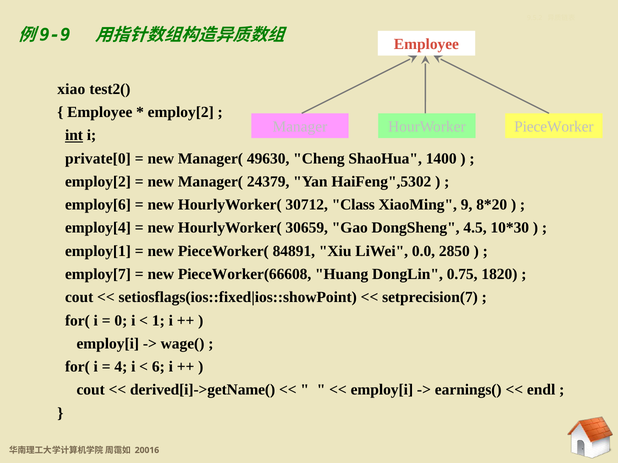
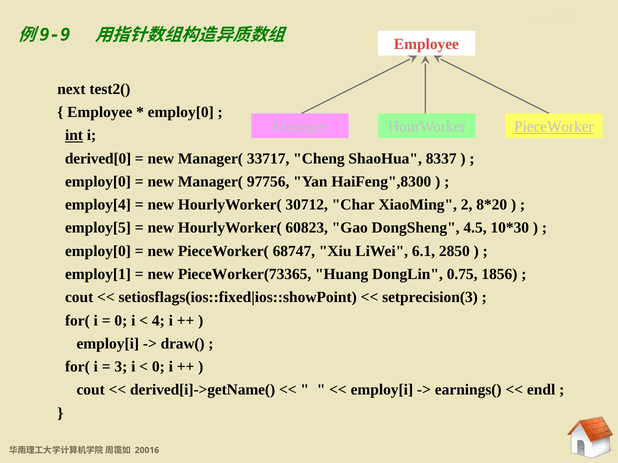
xiao: xiao -> next
employ[2 at (181, 112): employ[2 -> employ[0
PieceWorker underline: none -> present
private[0: private[0 -> derived[0
49630: 49630 -> 33717
1400: 1400 -> 8337
employ[2 at (98, 182): employ[2 -> employ[0
24379: 24379 -> 97756
HaiFeng",5302: HaiFeng",5302 -> HaiFeng",8300
employ[6: employ[6 -> employ[4
Class: Class -> Char
9: 9 -> 2
employ[4: employ[4 -> employ[5
30659: 30659 -> 60823
employ[1 at (98, 251): employ[1 -> employ[0
84891: 84891 -> 68747
0.0: 0.0 -> 6.1
employ[7: employ[7 -> employ[1
PieceWorker(66608: PieceWorker(66608 -> PieceWorker(73365
1820: 1820 -> 1856
setprecision(7: setprecision(7 -> setprecision(3
1: 1 -> 4
wage(: wage( -> draw(
4: 4 -> 3
6 at (158, 367): 6 -> 0
